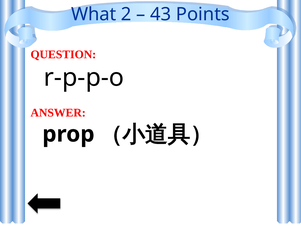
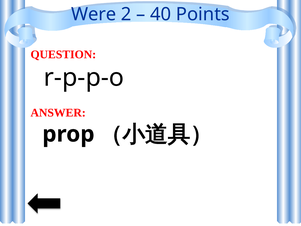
What: What -> Were
43: 43 -> 40
